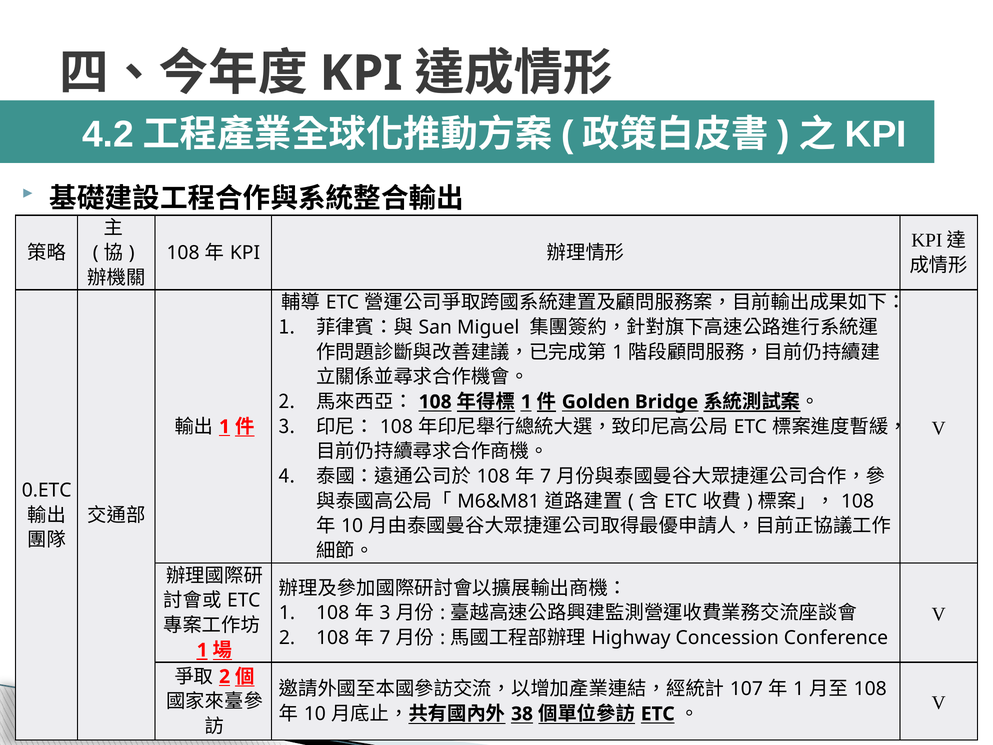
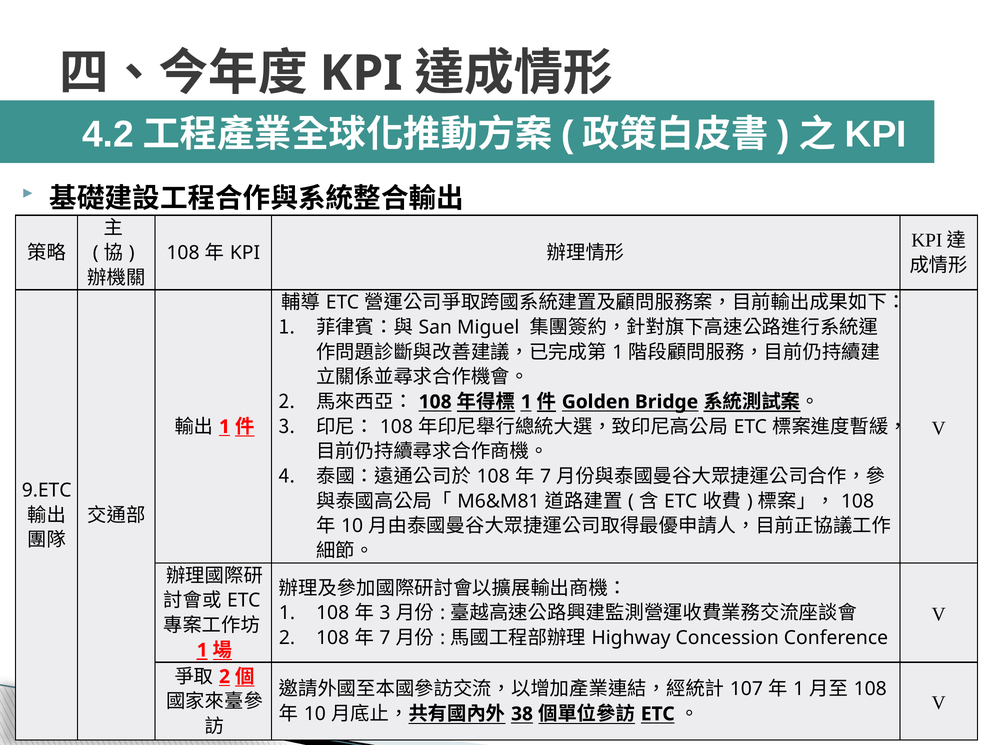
0.ETC: 0.ETC -> 9.ETC
